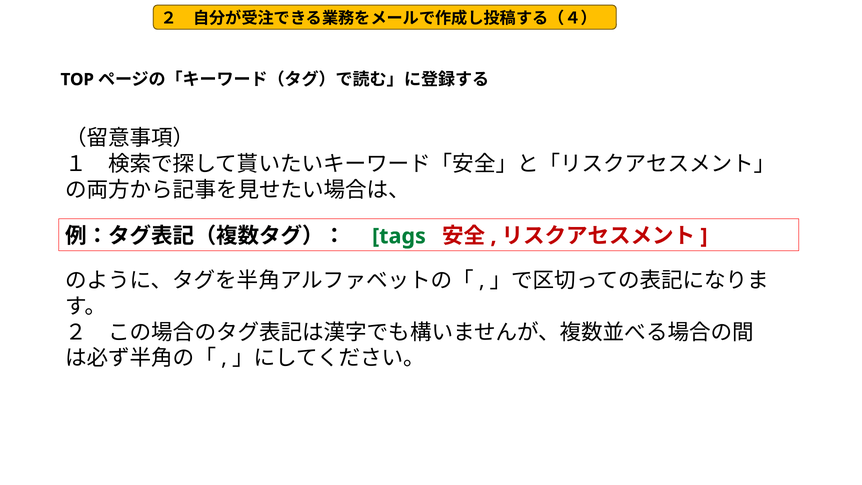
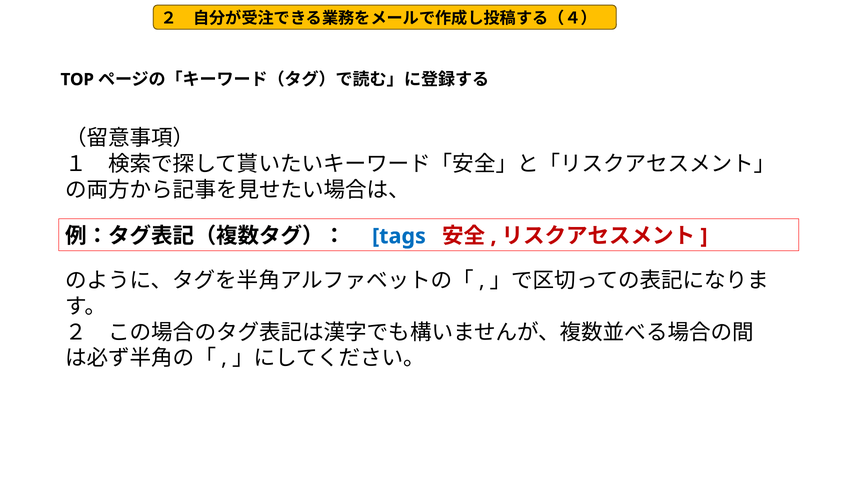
tags colour: green -> blue
